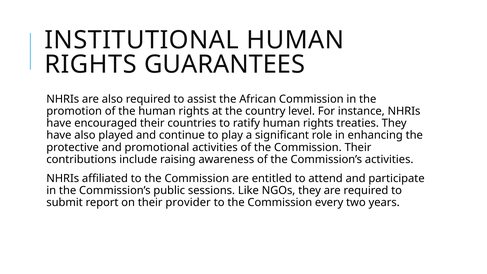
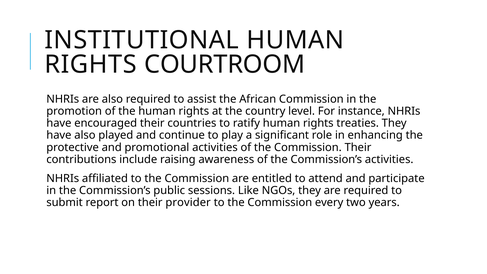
GUARANTEES: GUARANTEES -> COURTROOM
